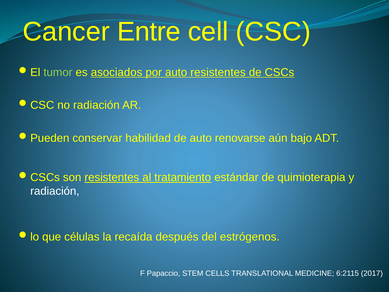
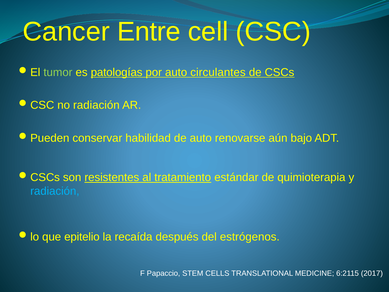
asociados: asociados -> patologías
auto resistentes: resistentes -> circulantes
radiación at (55, 191) colour: white -> light blue
células: células -> epitelio
